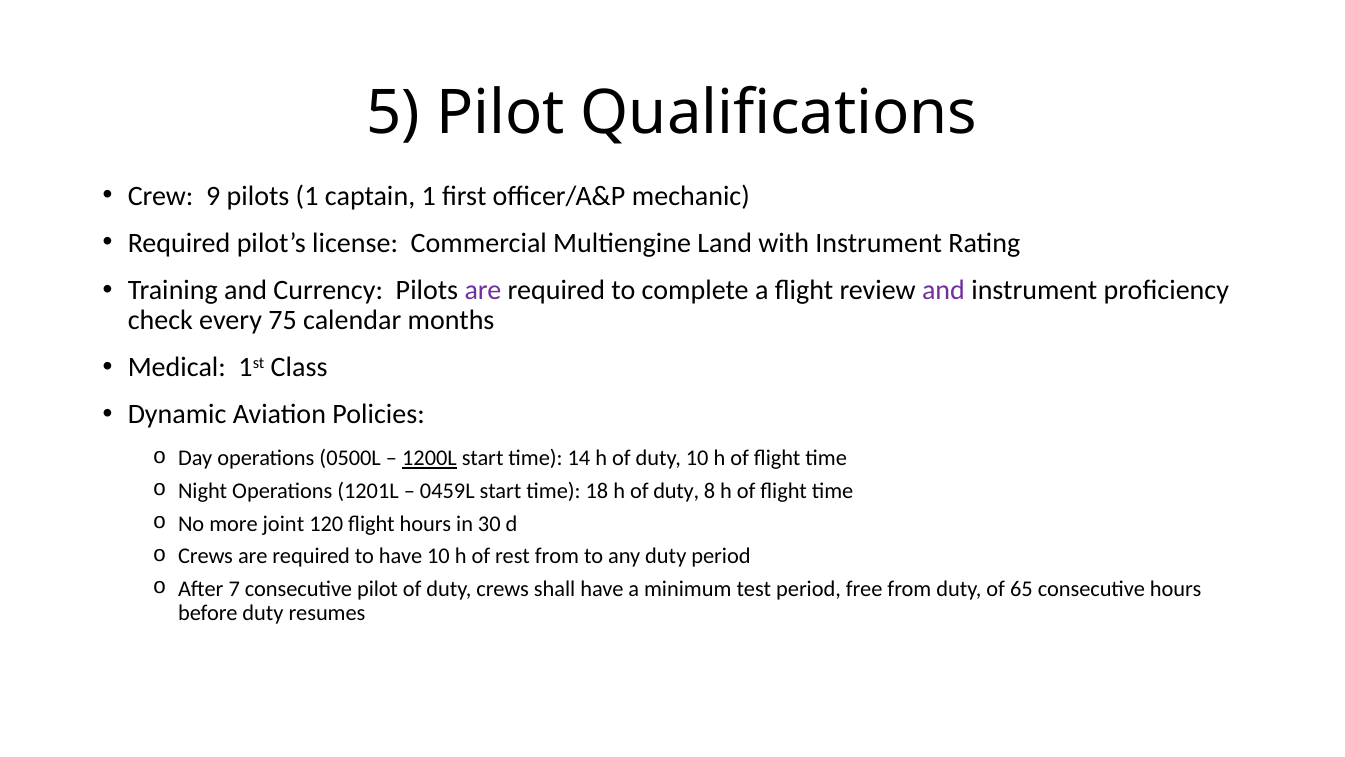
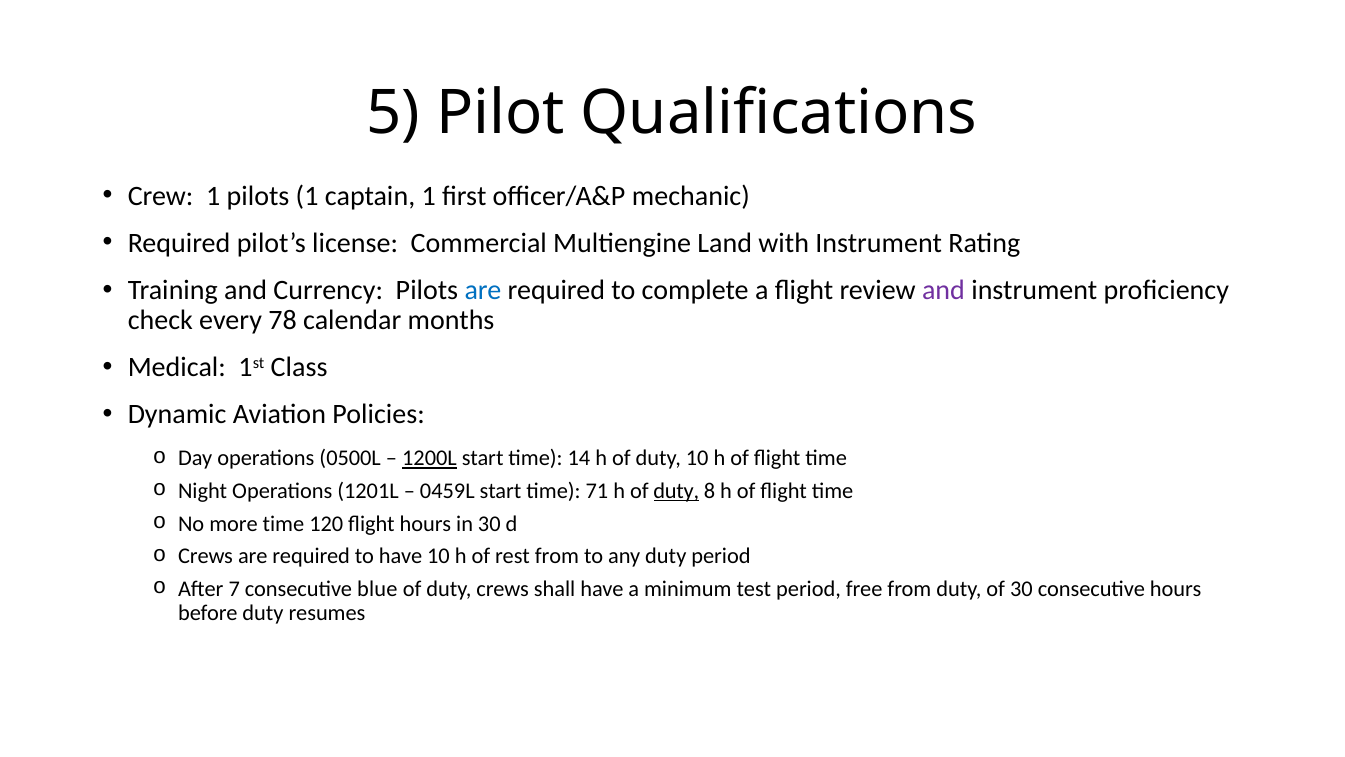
Crew 9: 9 -> 1
are at (483, 290) colour: purple -> blue
75: 75 -> 78
18: 18 -> 71
duty at (676, 491) underline: none -> present
more joint: joint -> time
consecutive pilot: pilot -> blue
of 65: 65 -> 30
